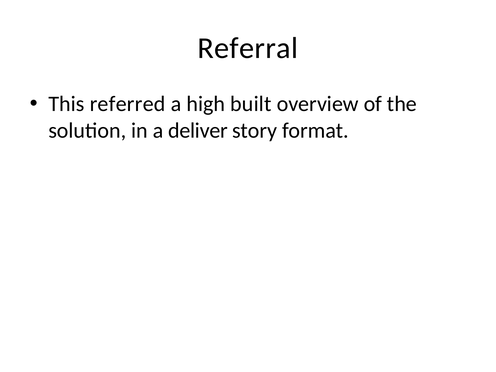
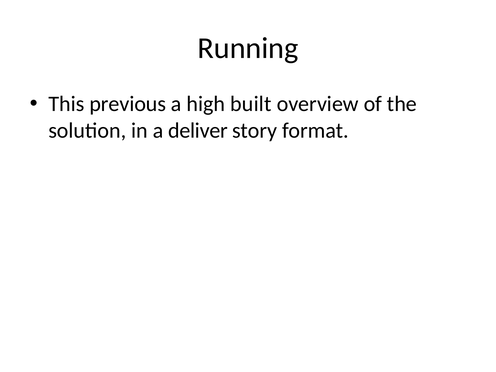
Referral: Referral -> Running
referred: referred -> previous
